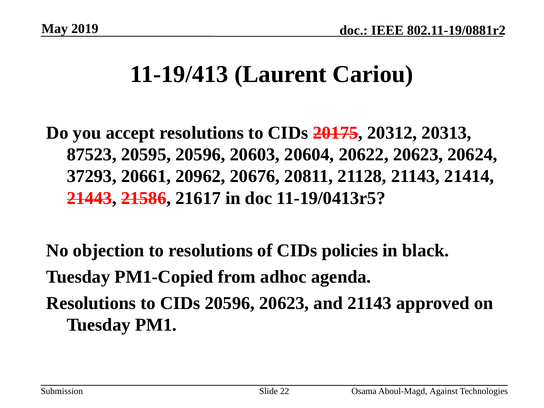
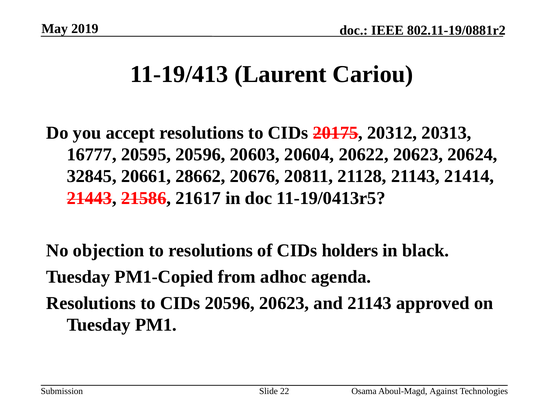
87523: 87523 -> 16777
37293: 37293 -> 32845
20962: 20962 -> 28662
policies: policies -> holders
